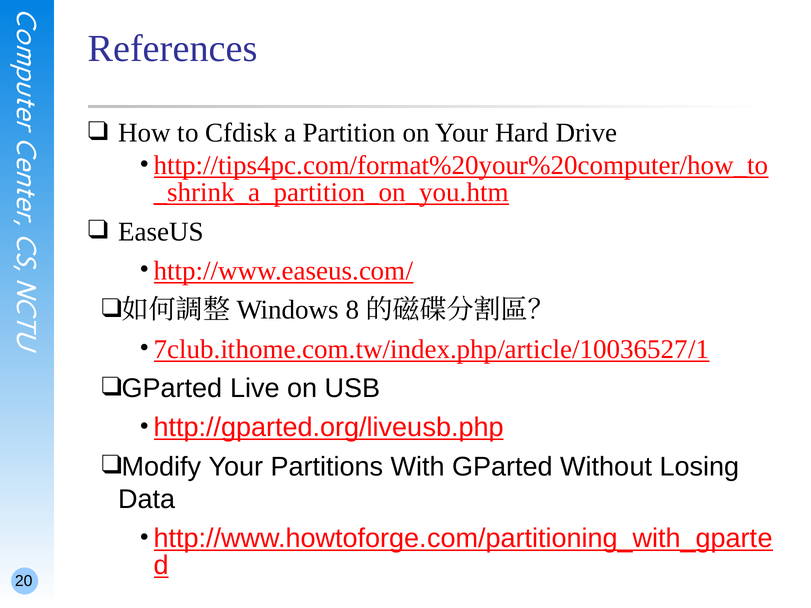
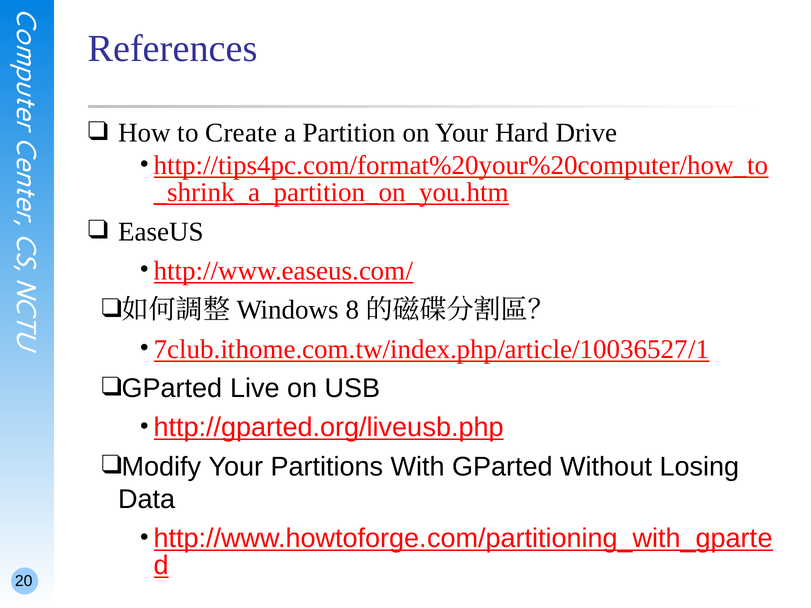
Cfdisk: Cfdisk -> Create
